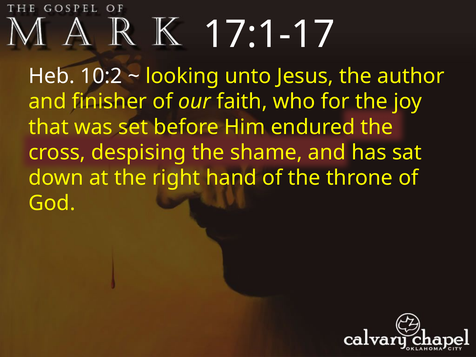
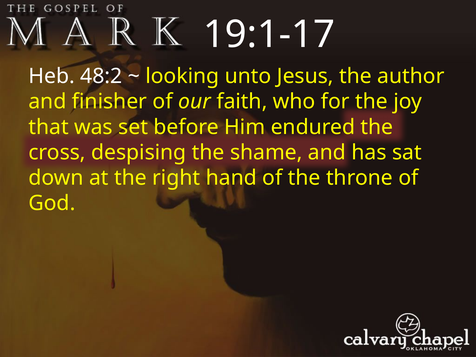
17:1-17: 17:1-17 -> 19:1-17
10:2: 10:2 -> 48:2
